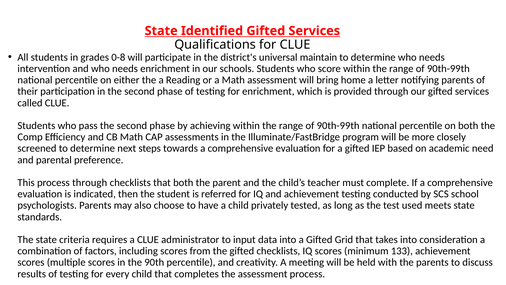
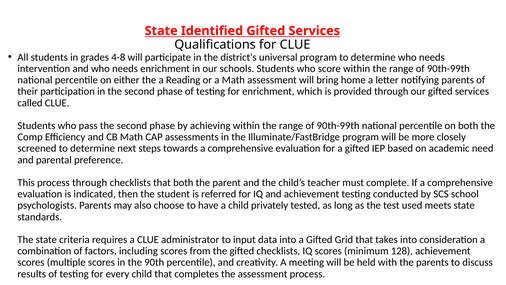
0-8: 0-8 -> 4-8
universal maintain: maintain -> program
133: 133 -> 128
